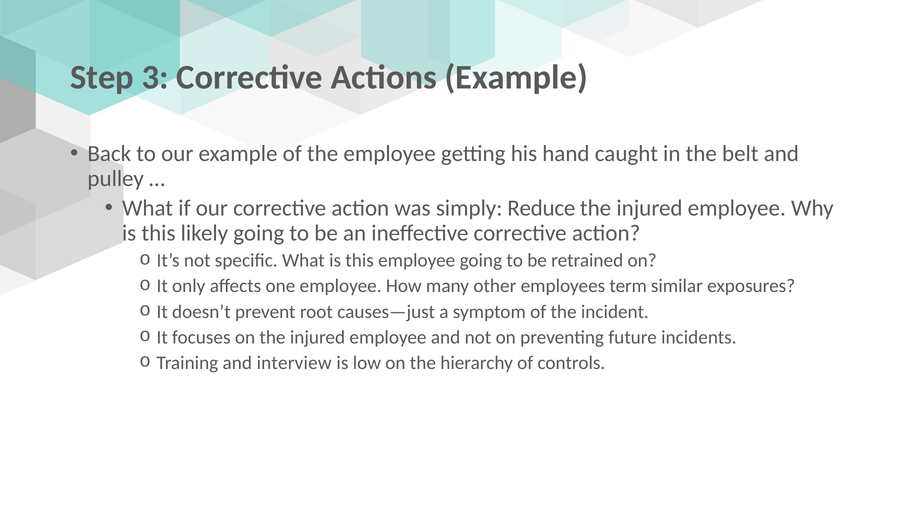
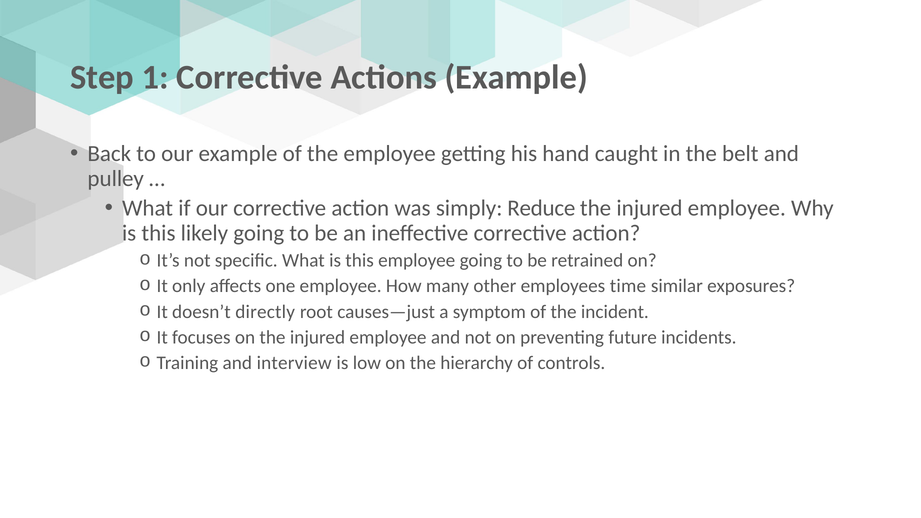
3: 3 -> 1
term: term -> time
prevent: prevent -> directly
